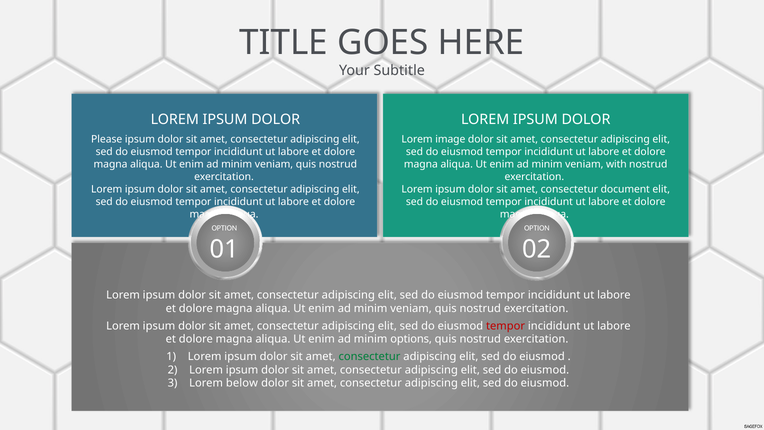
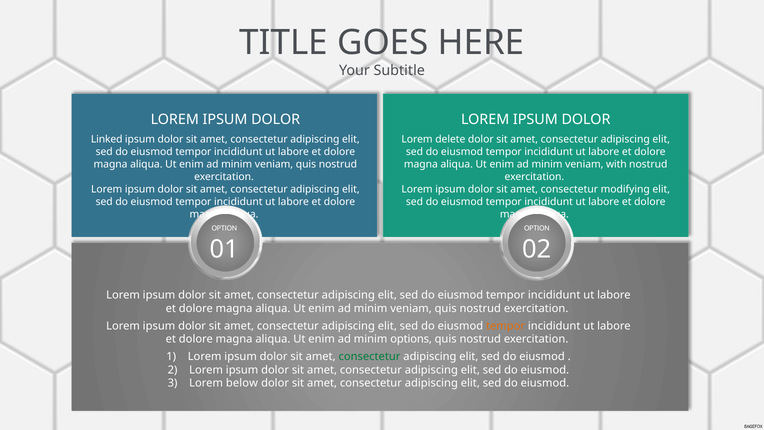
Please: Please -> Linked
image: image -> delete
document: document -> modifying
tempor at (506, 326) colour: red -> orange
